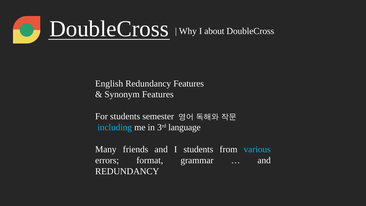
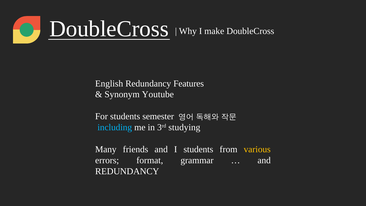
about: about -> make
Synonym Features: Features -> Youtube
language: language -> studying
various colour: light blue -> yellow
